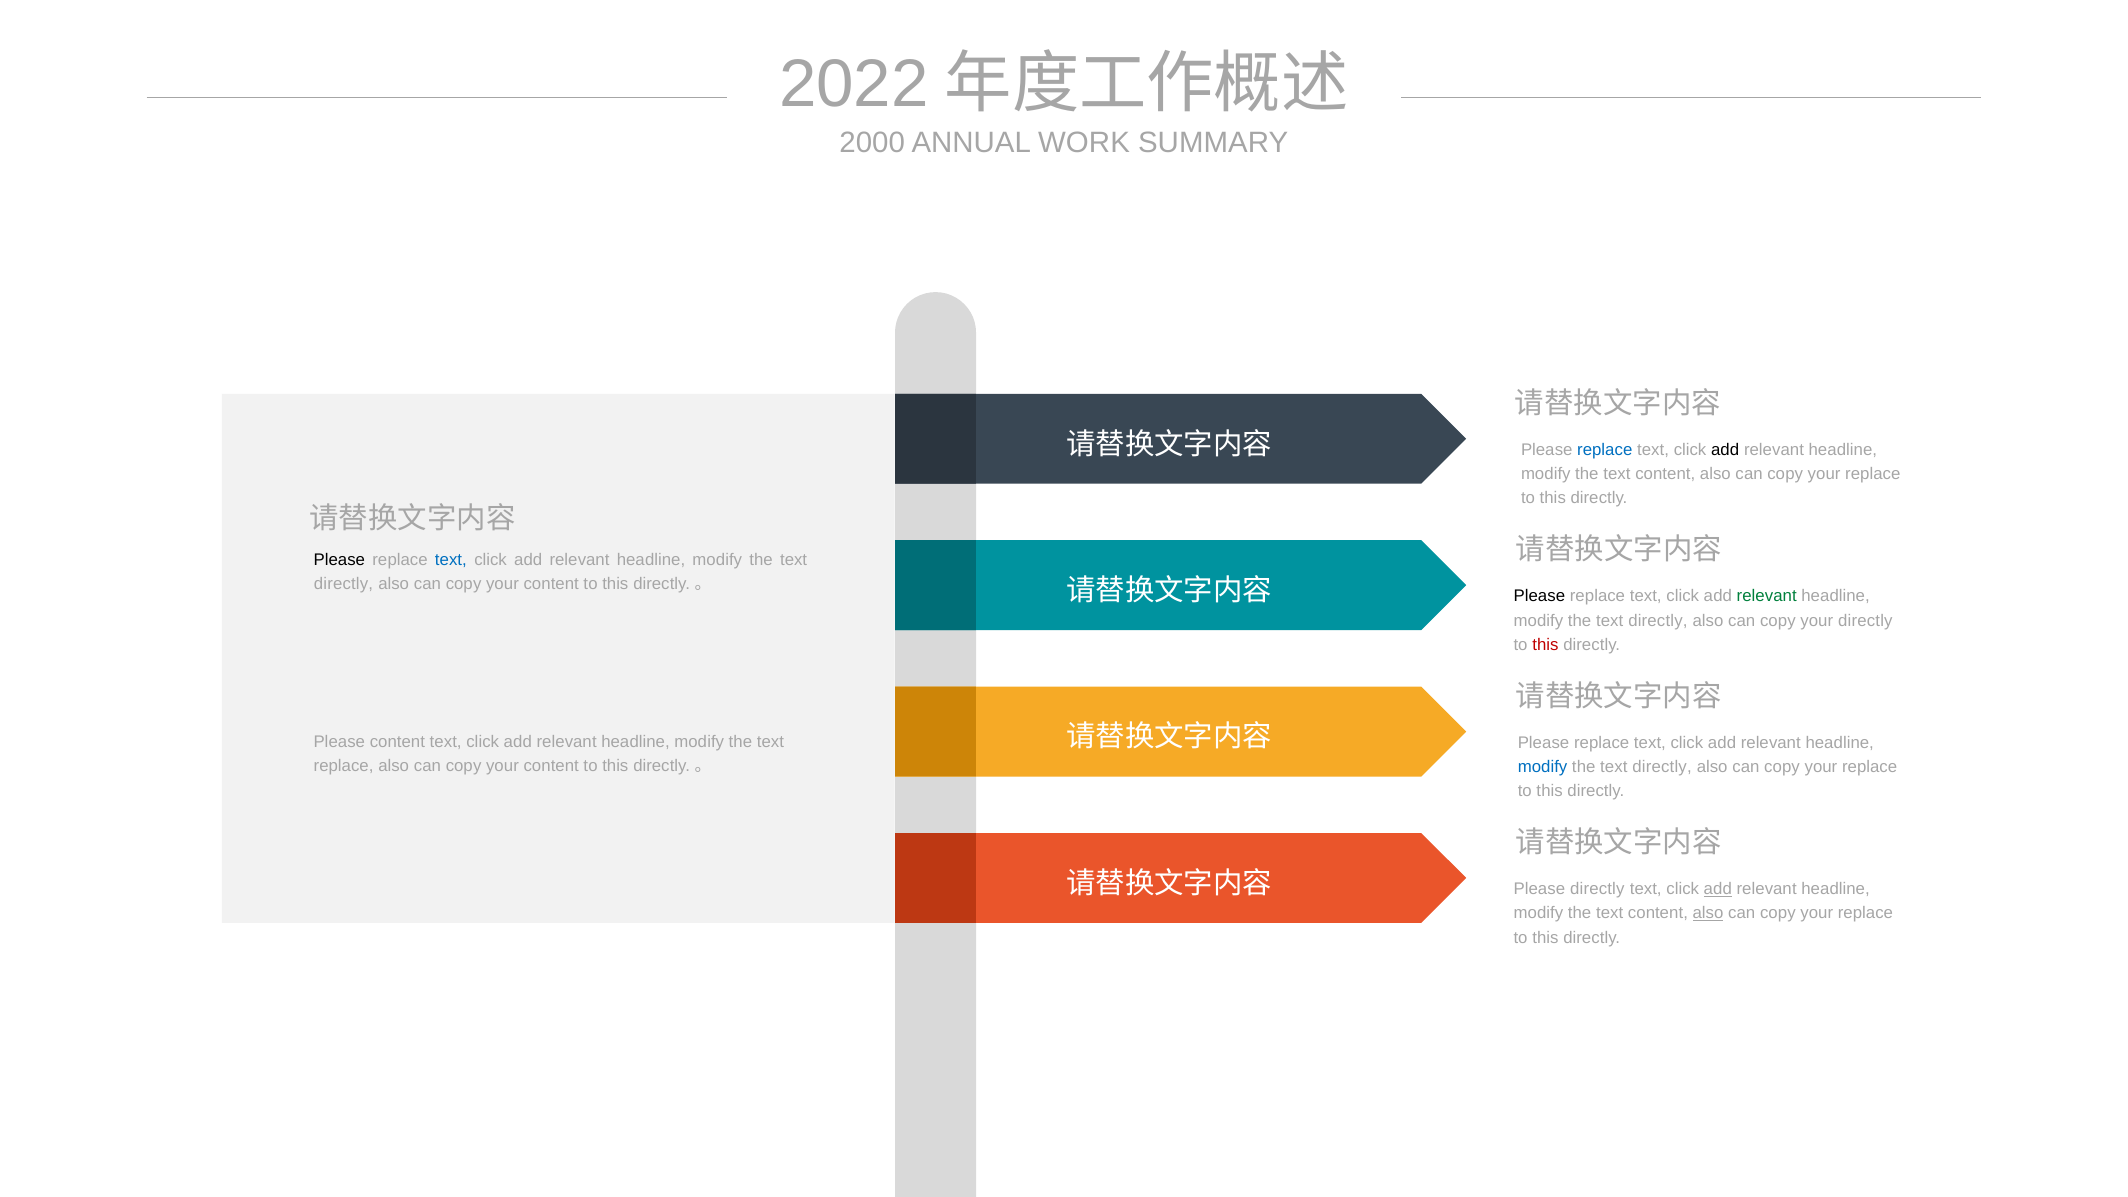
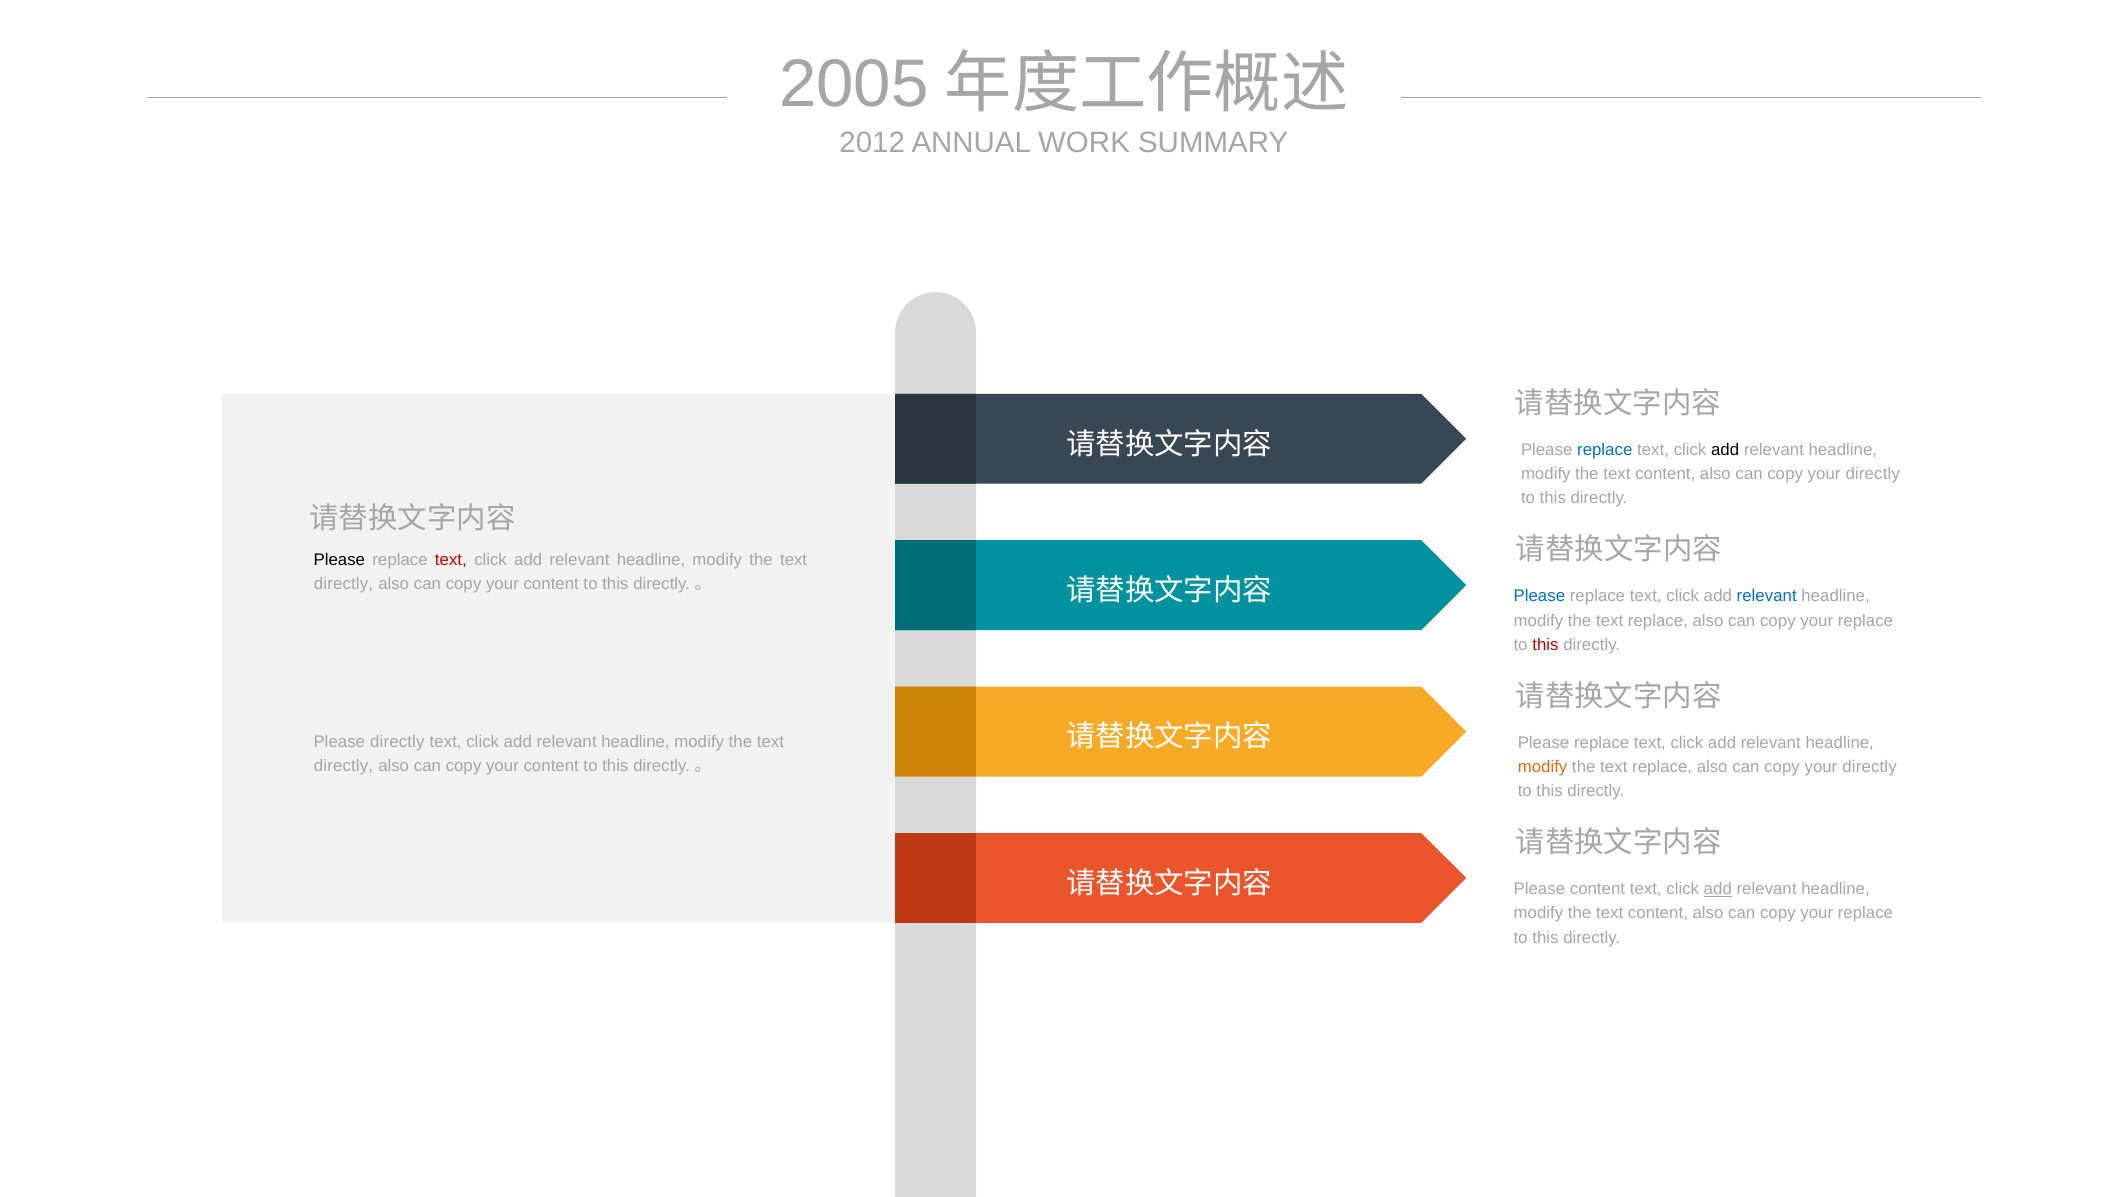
2022: 2022 -> 2005
2000: 2000 -> 2012
replace at (1873, 474): replace -> directly
text at (451, 560) colour: blue -> red
Please at (1539, 596) colour: black -> blue
relevant at (1767, 596) colour: green -> blue
directly at (1658, 621): directly -> replace
directly at (1865, 621): directly -> replace
Please content: content -> directly
replace at (344, 766): replace -> directly
modify at (1543, 767) colour: blue -> orange
directly at (1662, 767): directly -> replace
replace at (1870, 767): replace -> directly
Please directly: directly -> content
also at (1708, 913) underline: present -> none
